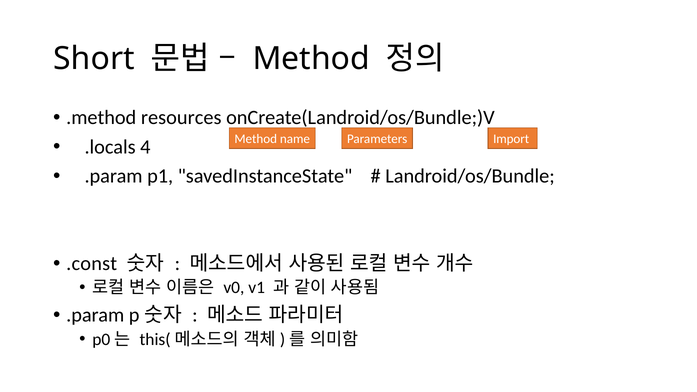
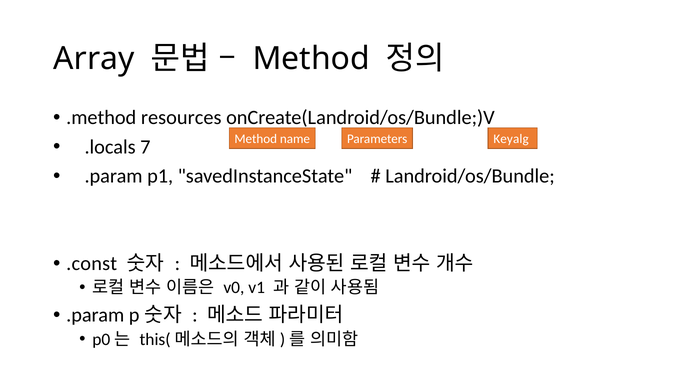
Short: Short -> Array
Import: Import -> Keyalg
4: 4 -> 7
